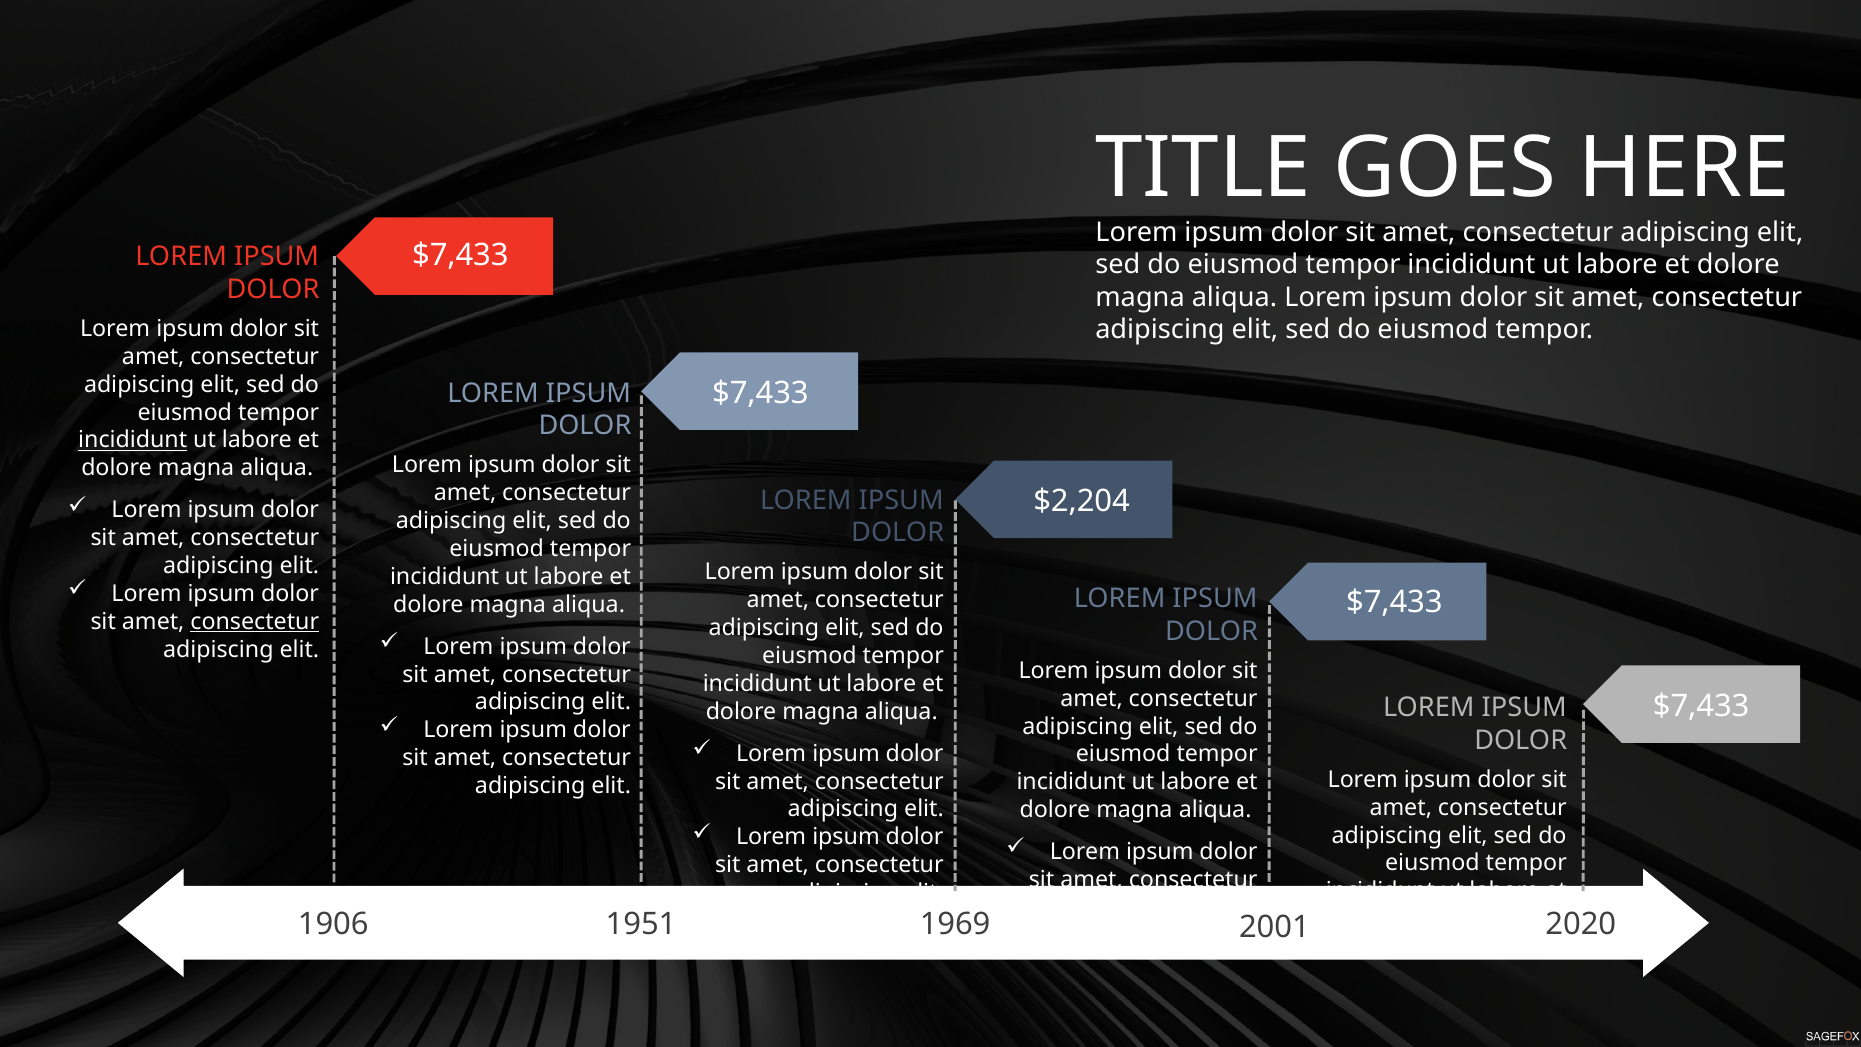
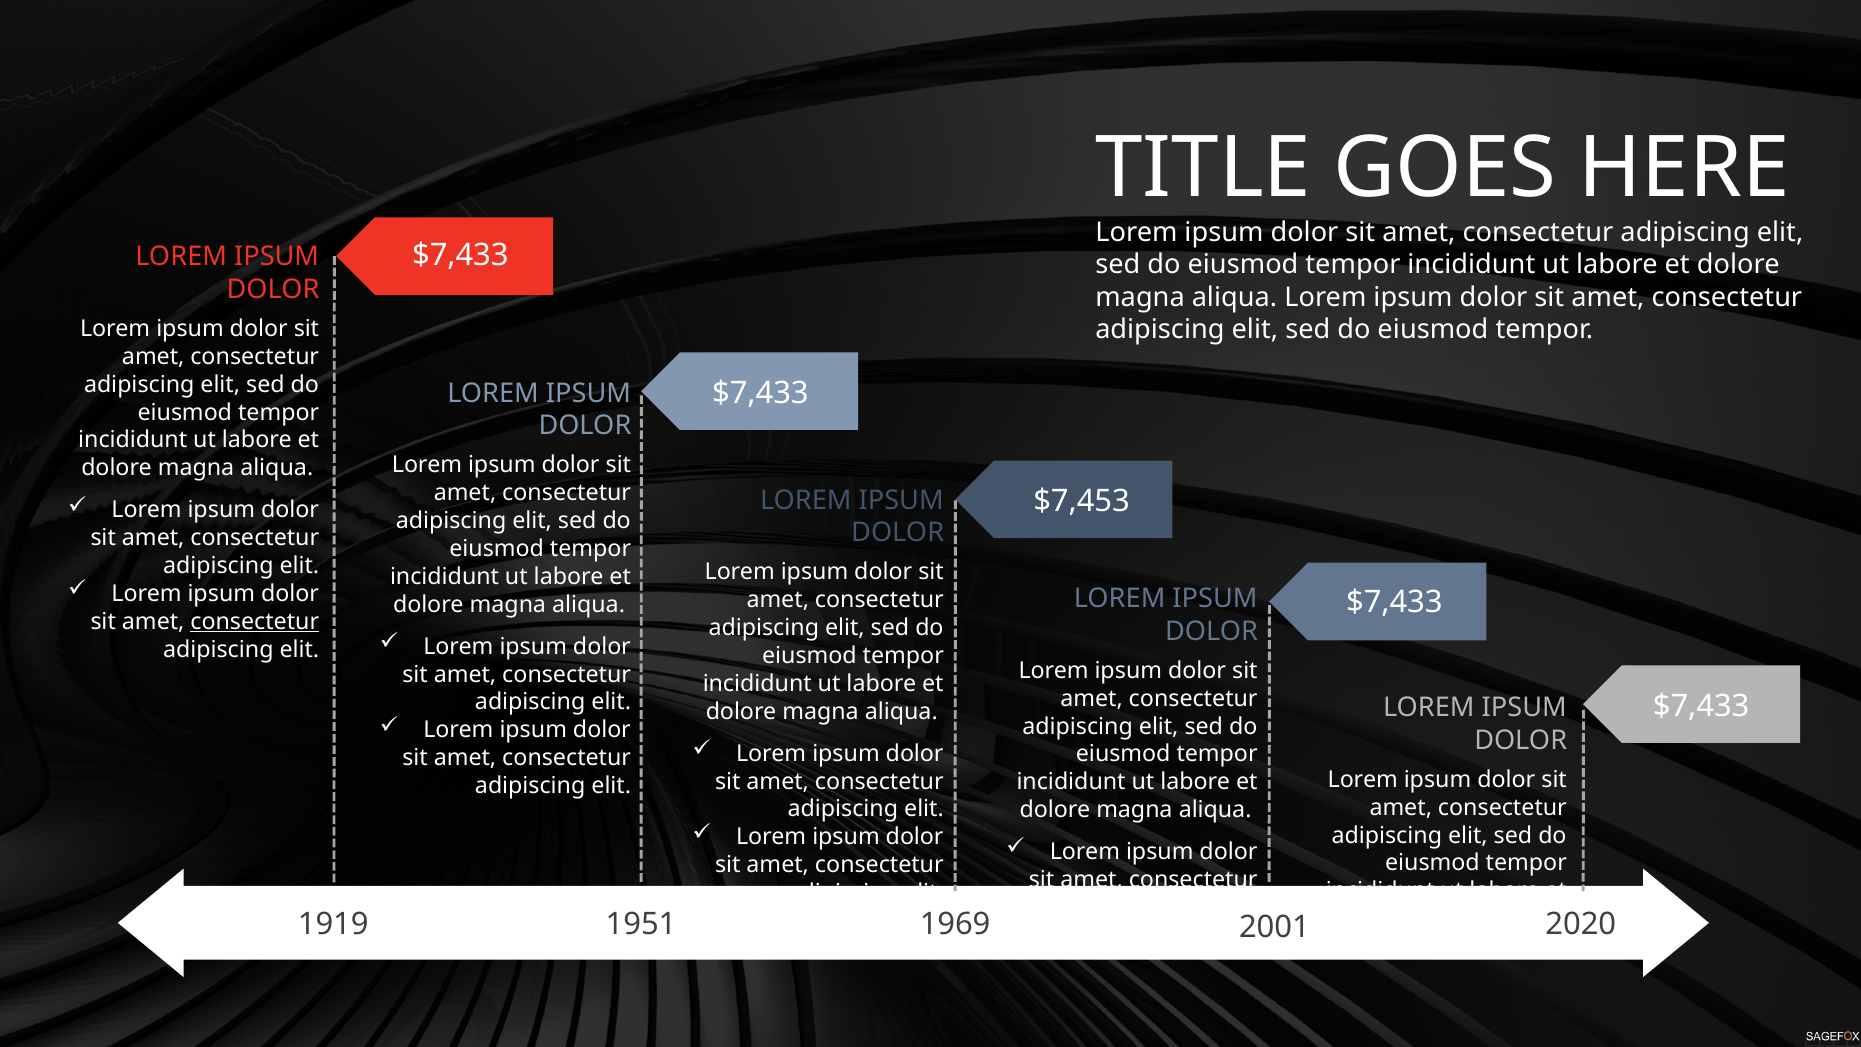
incididunt at (133, 440) underline: present -> none
$2,204: $2,204 -> $7,453
1906: 1906 -> 1919
